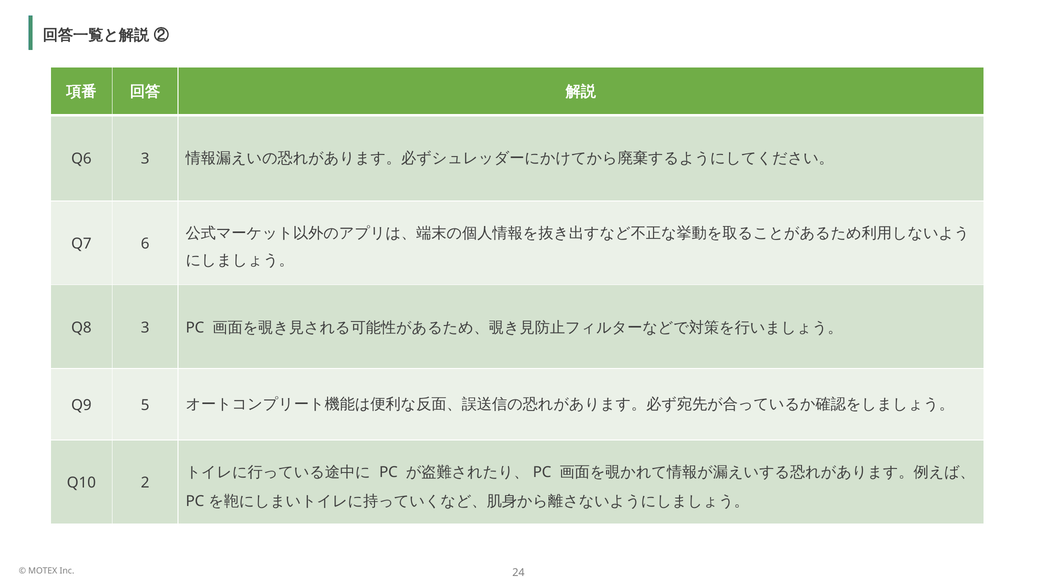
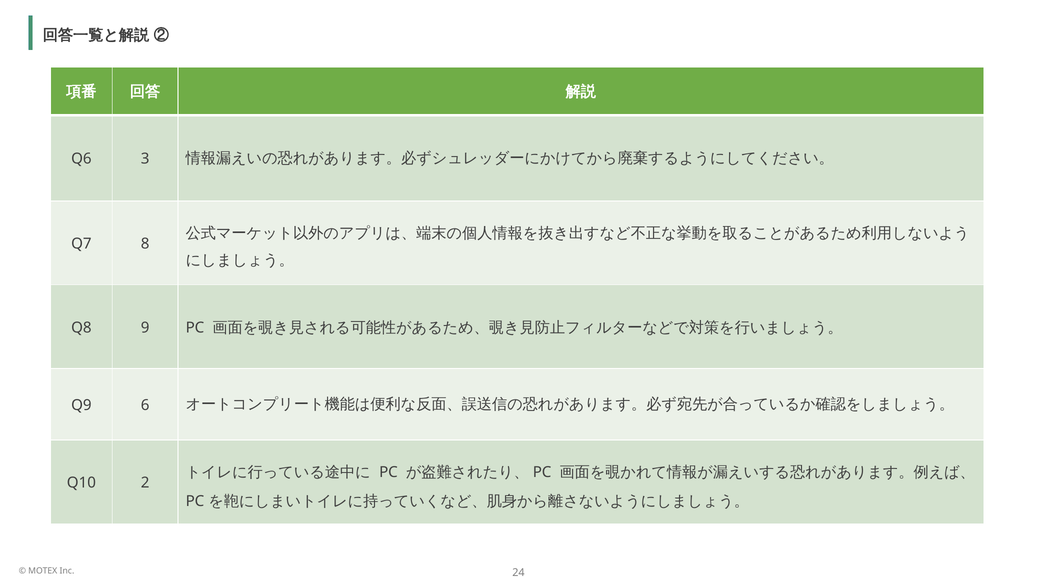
6: 6 -> 8
Q8 3: 3 -> 9
5: 5 -> 6
